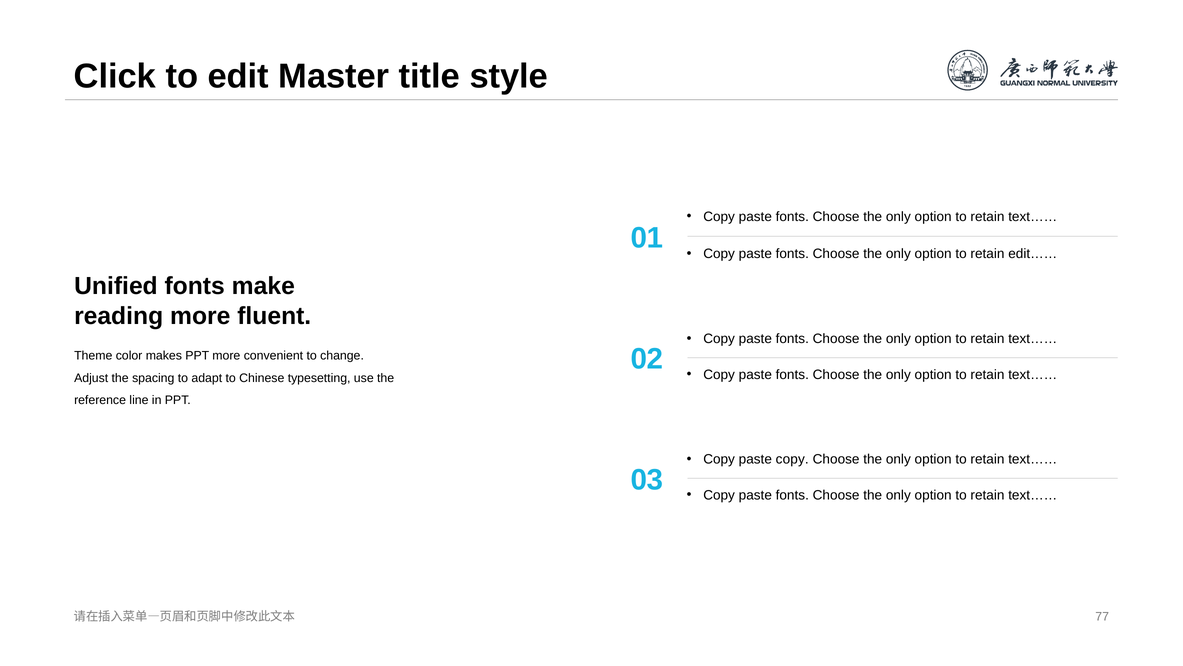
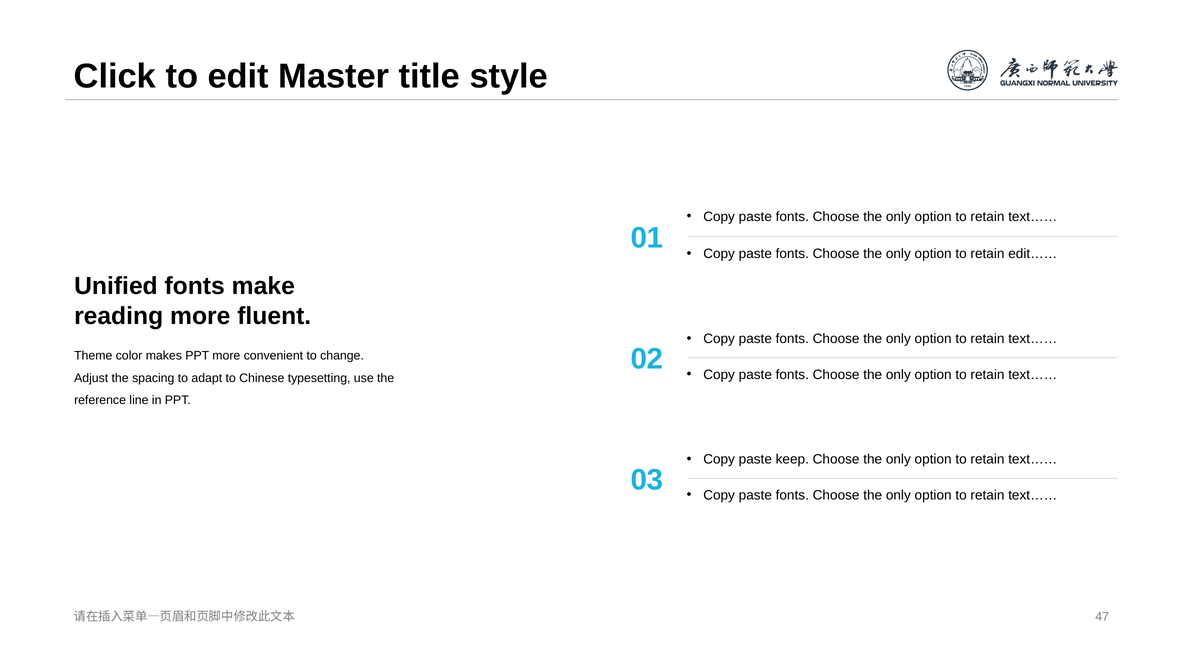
paste copy: copy -> keep
77: 77 -> 47
